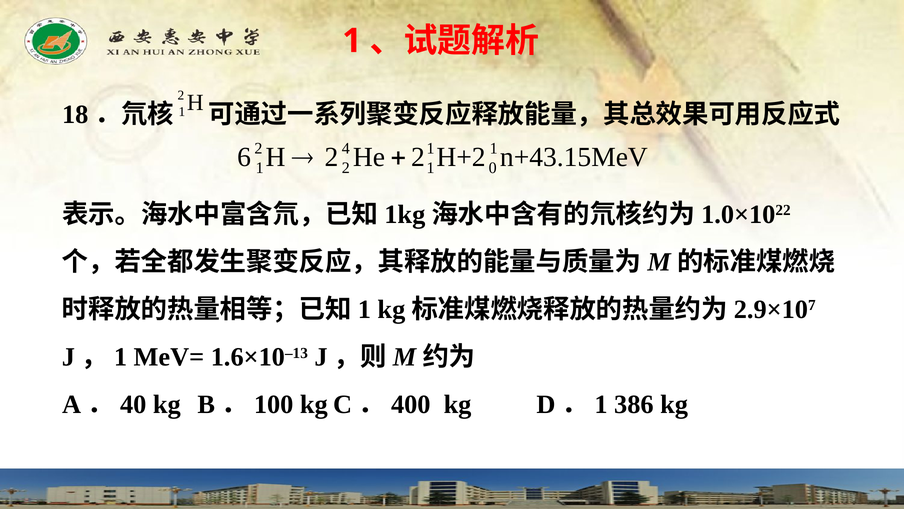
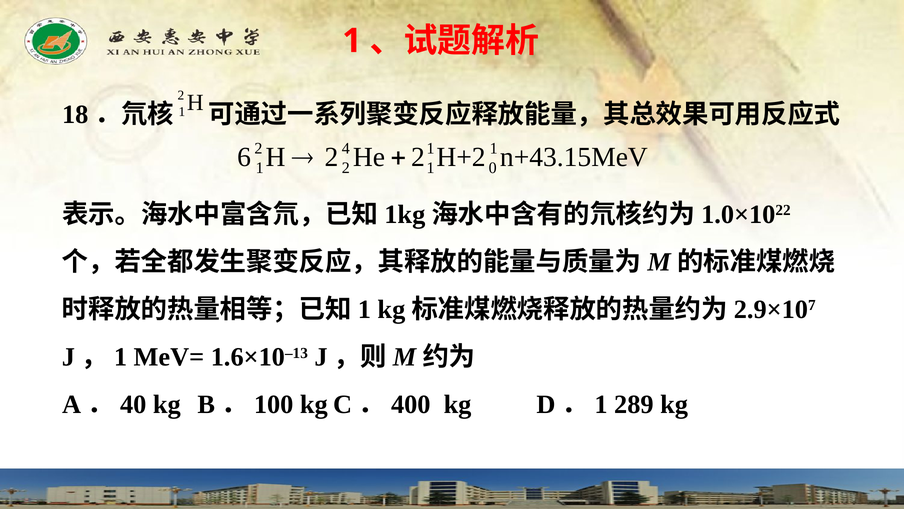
386: 386 -> 289
